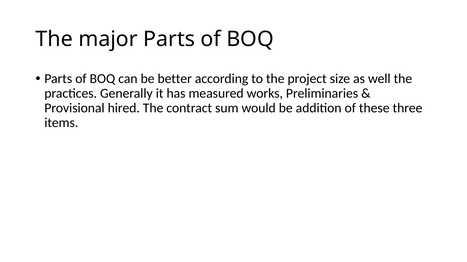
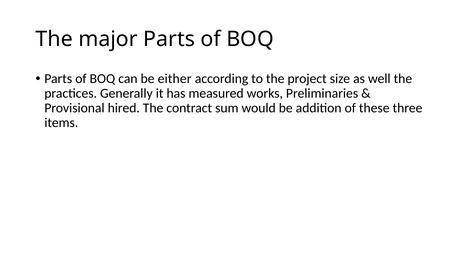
better: better -> either
